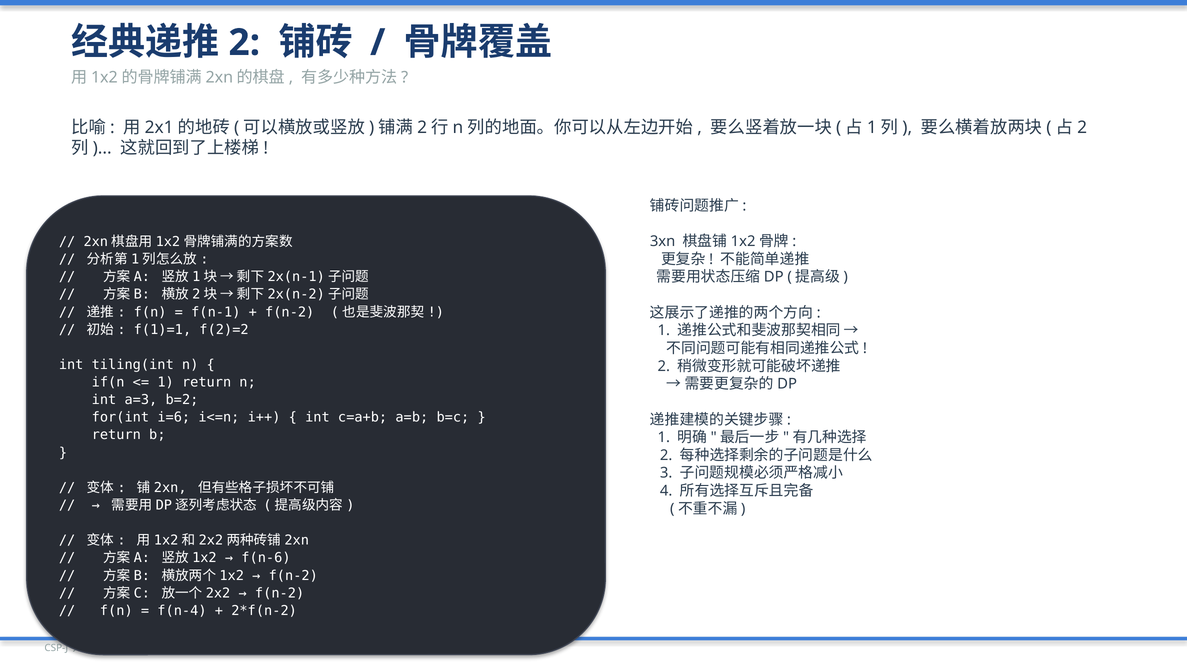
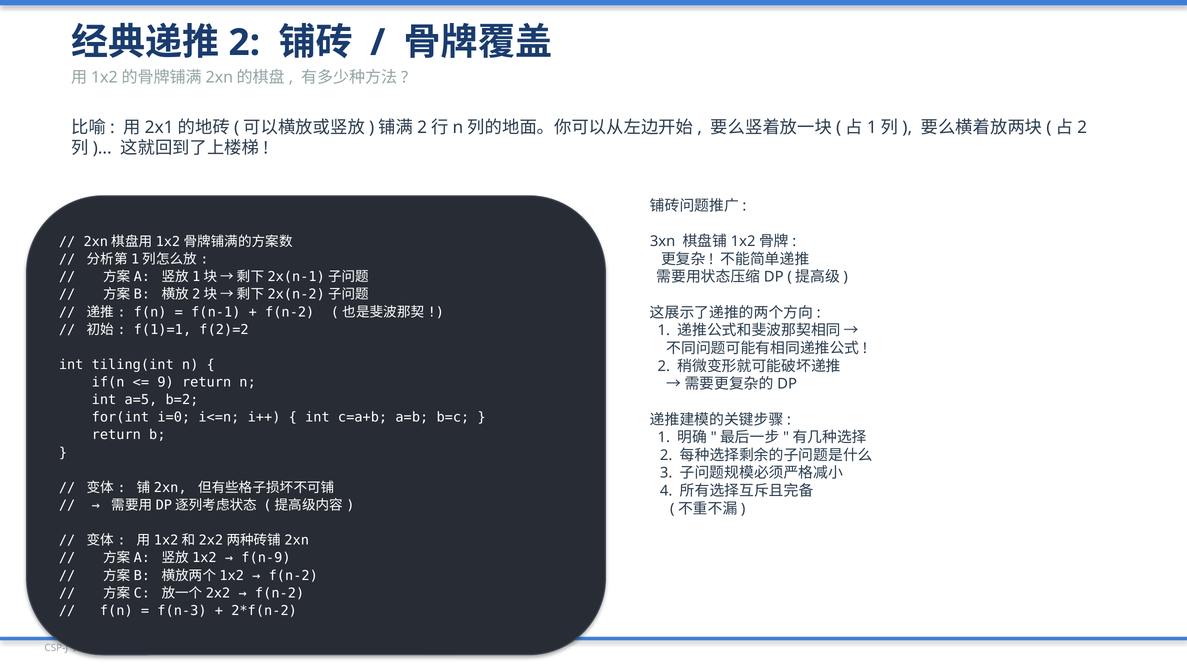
1 at (166, 382): 1 -> 9
a=3: a=3 -> a=5
i=6: i=6 -> i=0
f(n-6: f(n-6 -> f(n-9
f(n-4: f(n-4 -> f(n-3
